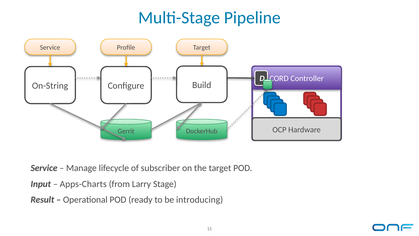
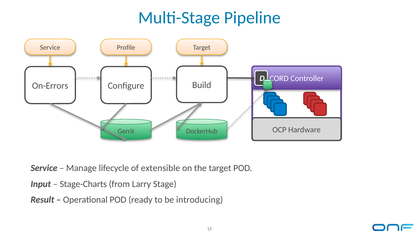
On-String: On-String -> On-Errors
subscriber: subscriber -> extensible
Apps-Charts: Apps-Charts -> Stage-Charts
